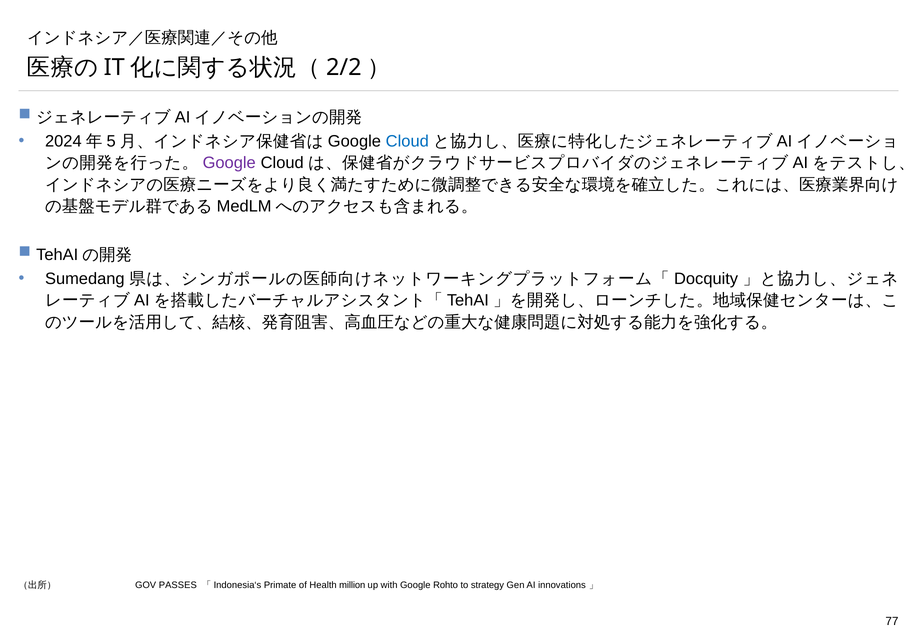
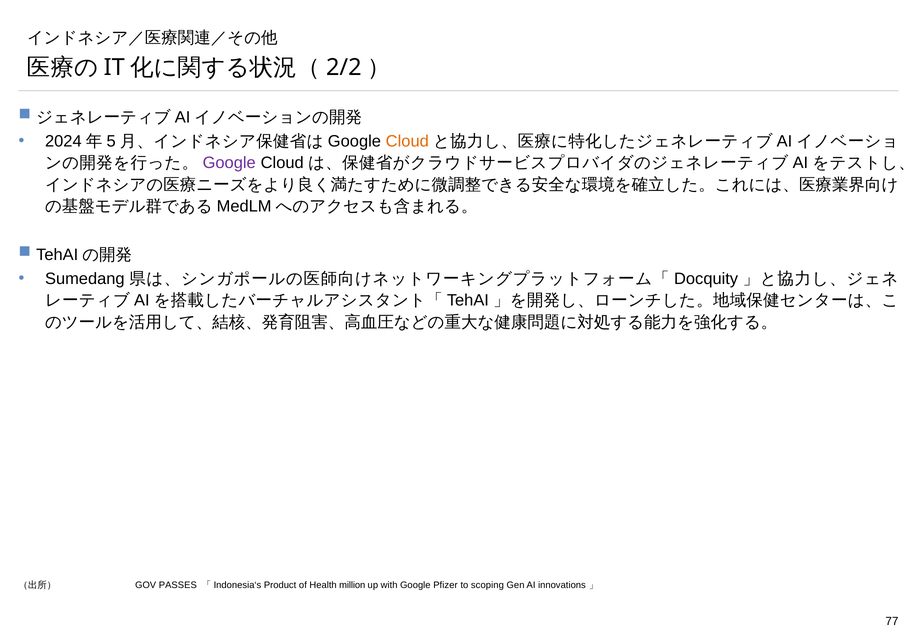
Cloud at (407, 141) colour: blue -> orange
Primate: Primate -> Product
Rohto: Rohto -> Pfizer
strategy: strategy -> scoping
